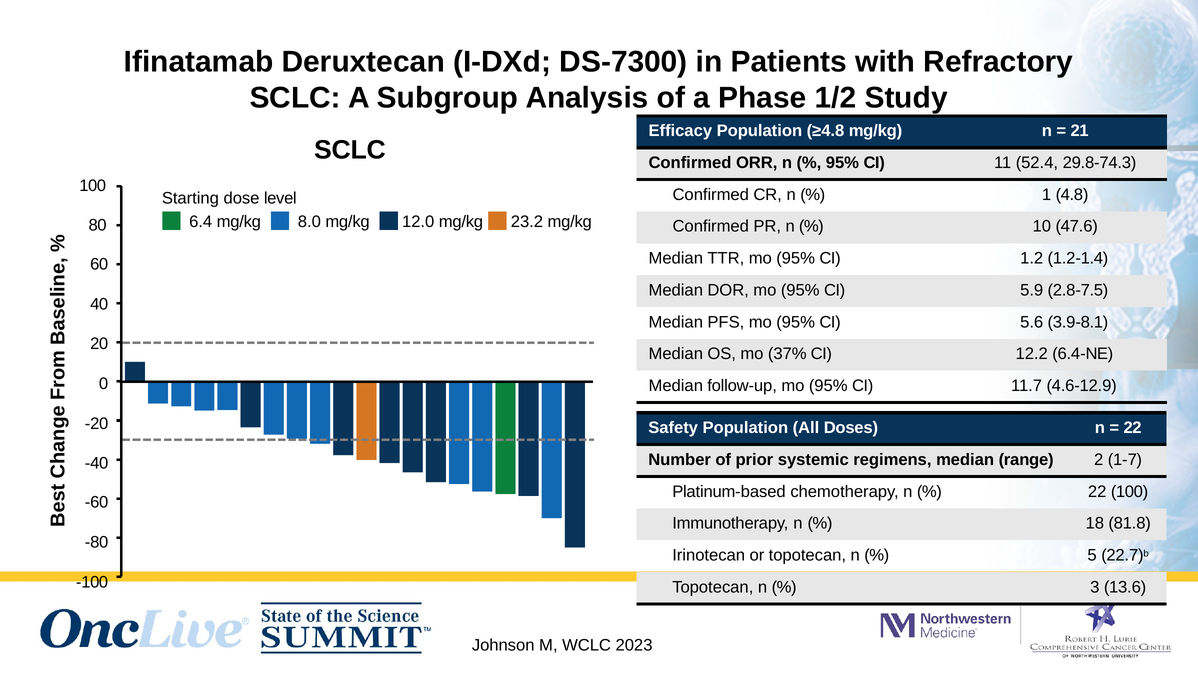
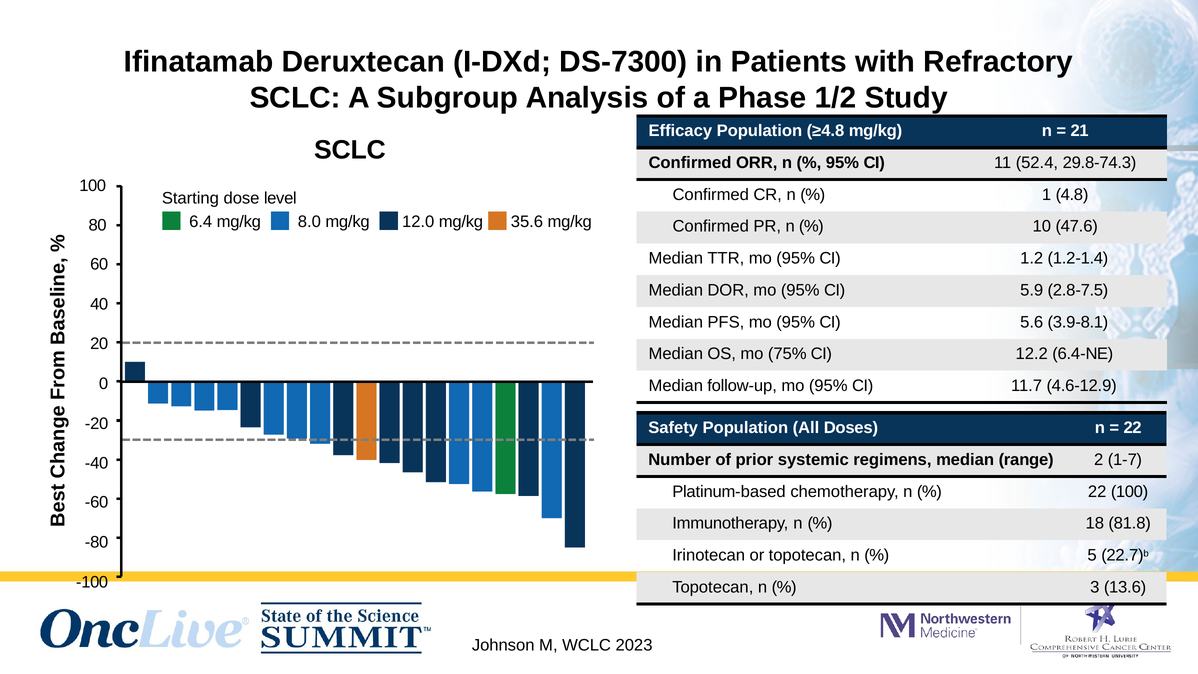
23.2: 23.2 -> 35.6
37%: 37% -> 75%
